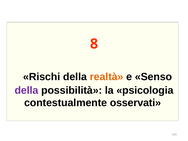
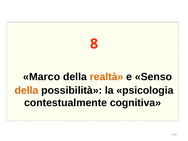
Rischi: Rischi -> Marco
della at (26, 90) colour: purple -> orange
osservati: osservati -> cognitiva
